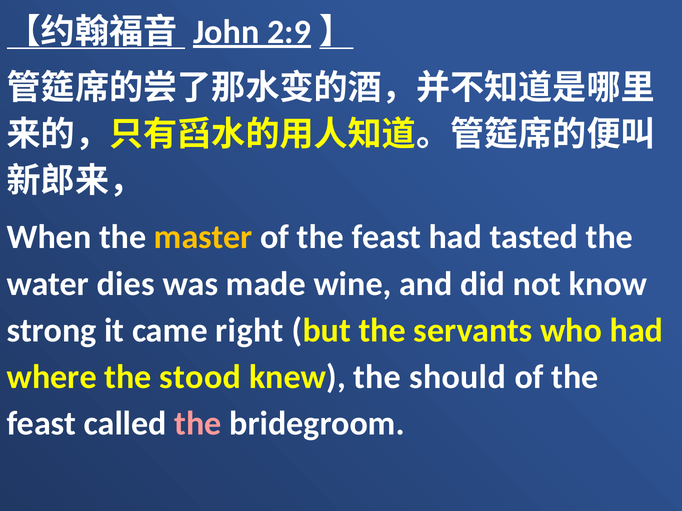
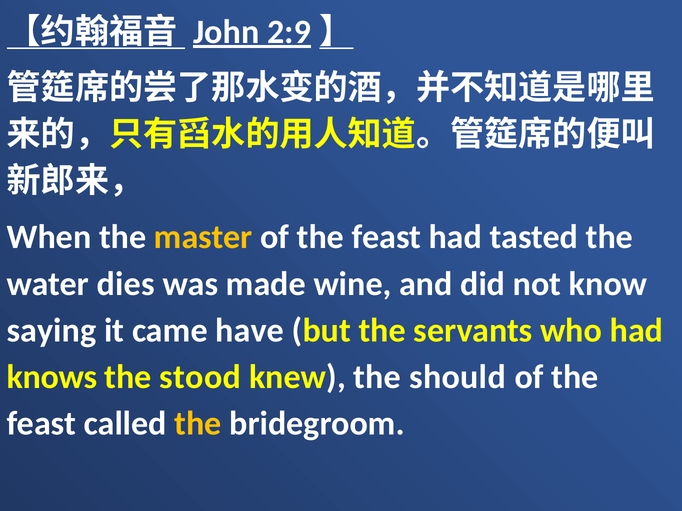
strong: strong -> saying
right: right -> have
where: where -> knows
the at (198, 424) colour: pink -> yellow
